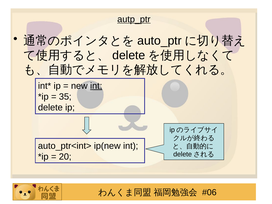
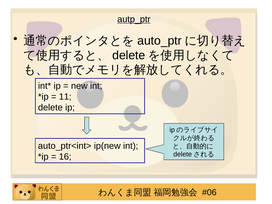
int at (96, 86) underline: present -> none
35: 35 -> 11
20: 20 -> 16
